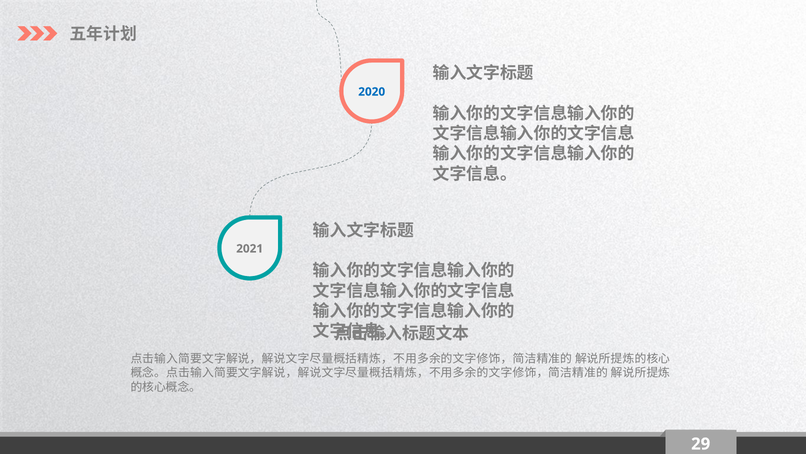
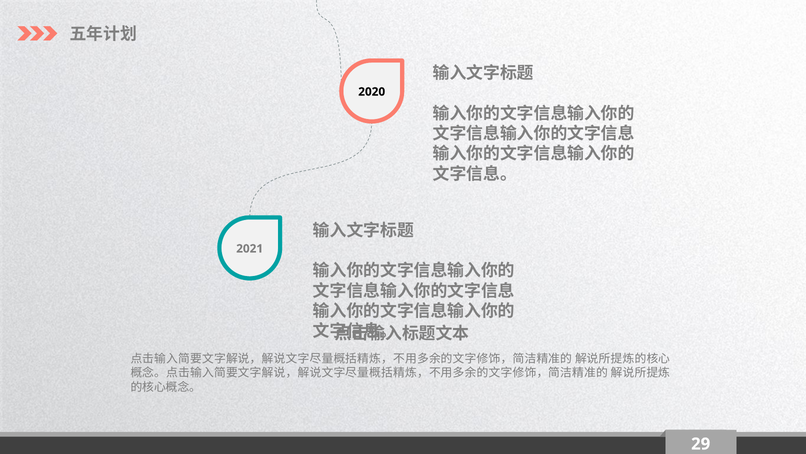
2020 colour: blue -> black
